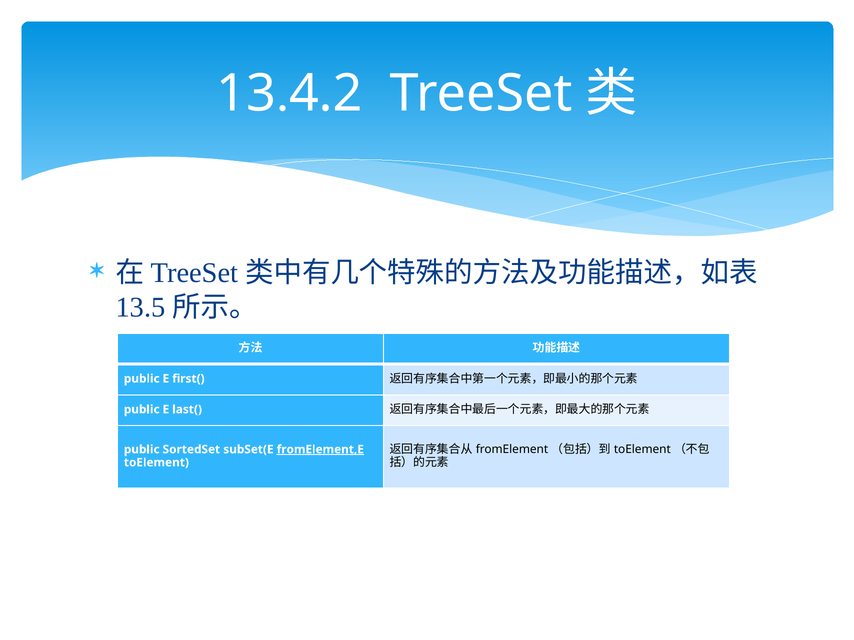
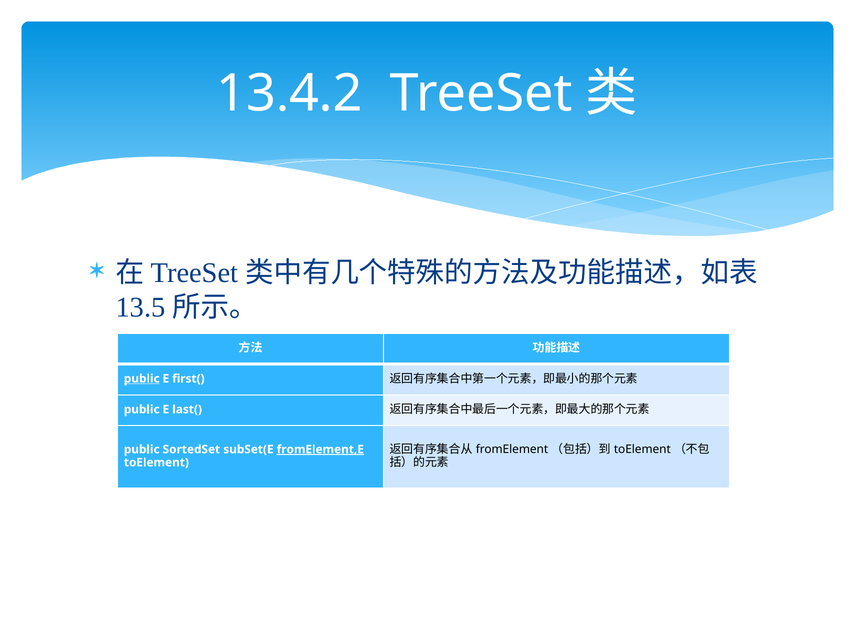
public at (142, 379) underline: none -> present
